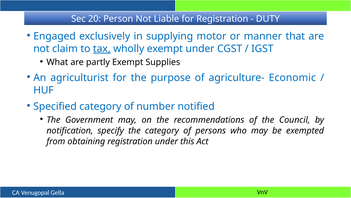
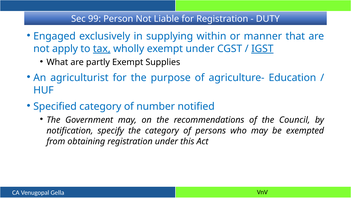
20: 20 -> 99
motor: motor -> within
claim: claim -> apply
IGST underline: none -> present
Economic: Economic -> Education
